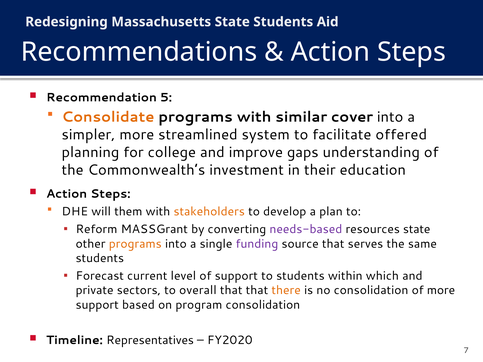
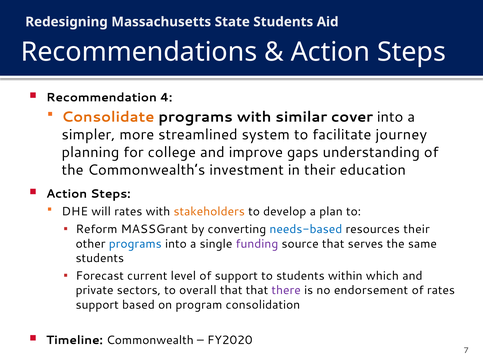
5: 5 -> 4
offered: offered -> journey
will them: them -> rates
needs-based colour: purple -> blue
resources state: state -> their
programs at (135, 244) colour: orange -> blue
there colour: orange -> purple
no consolidation: consolidation -> endorsement
of more: more -> rates
Representatives: Representatives -> Commonwealth
